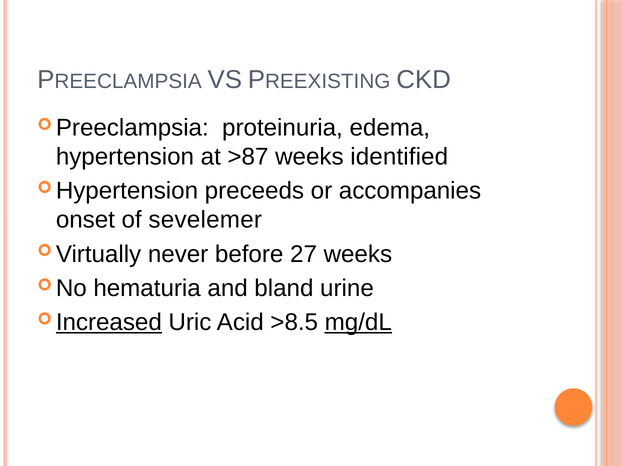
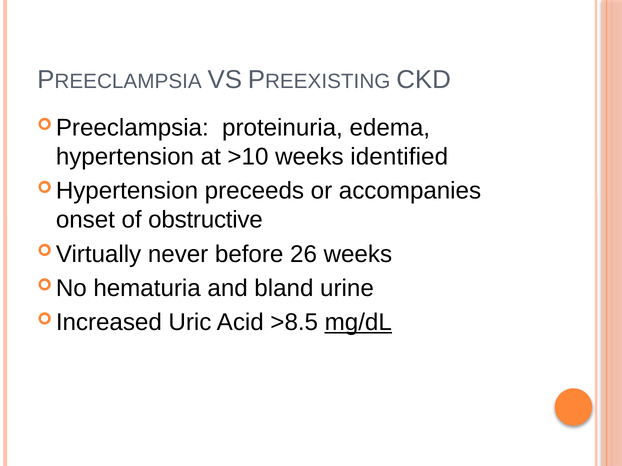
>87: >87 -> >10
sevelemer: sevelemer -> obstructive
27: 27 -> 26
Increased underline: present -> none
